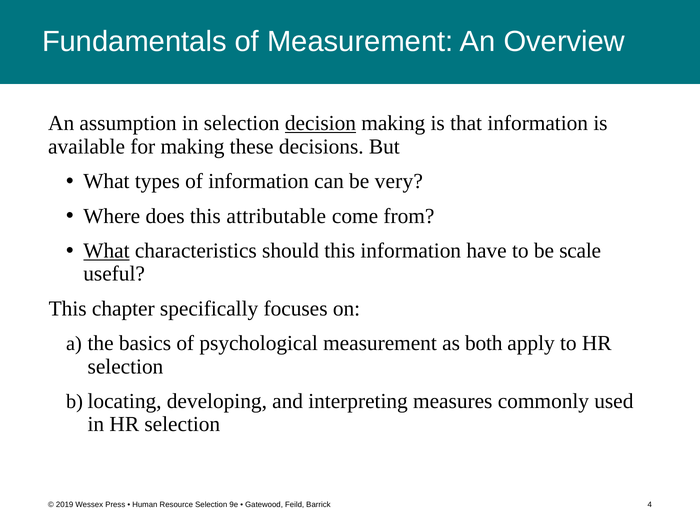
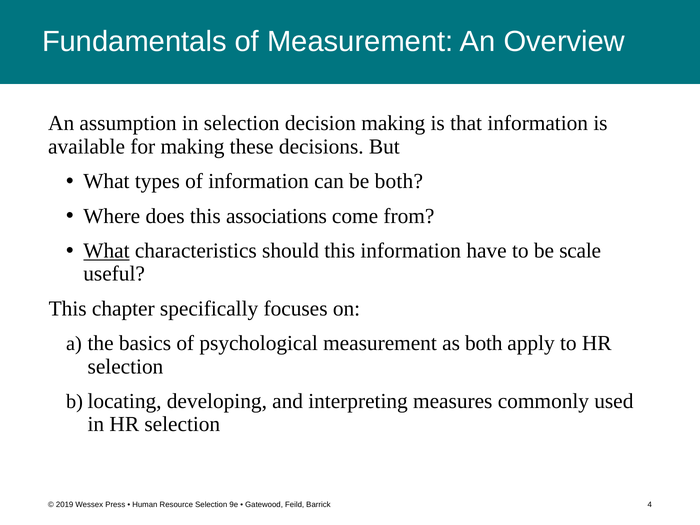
decision underline: present -> none
be very: very -> both
attributable: attributable -> associations
